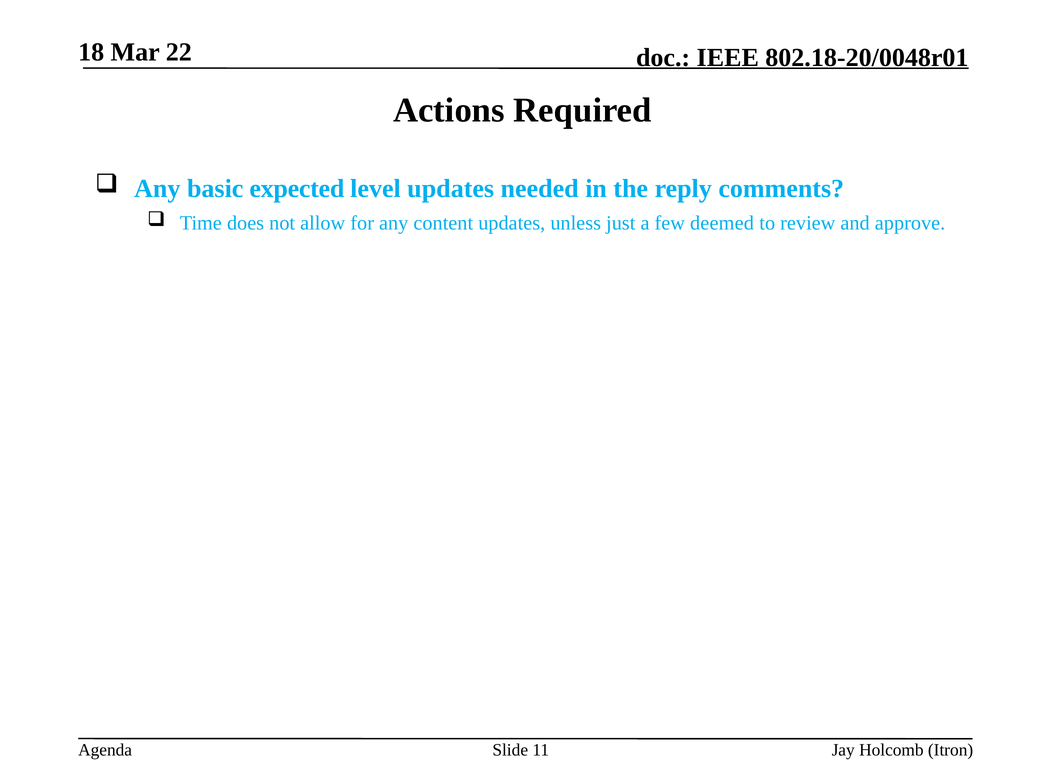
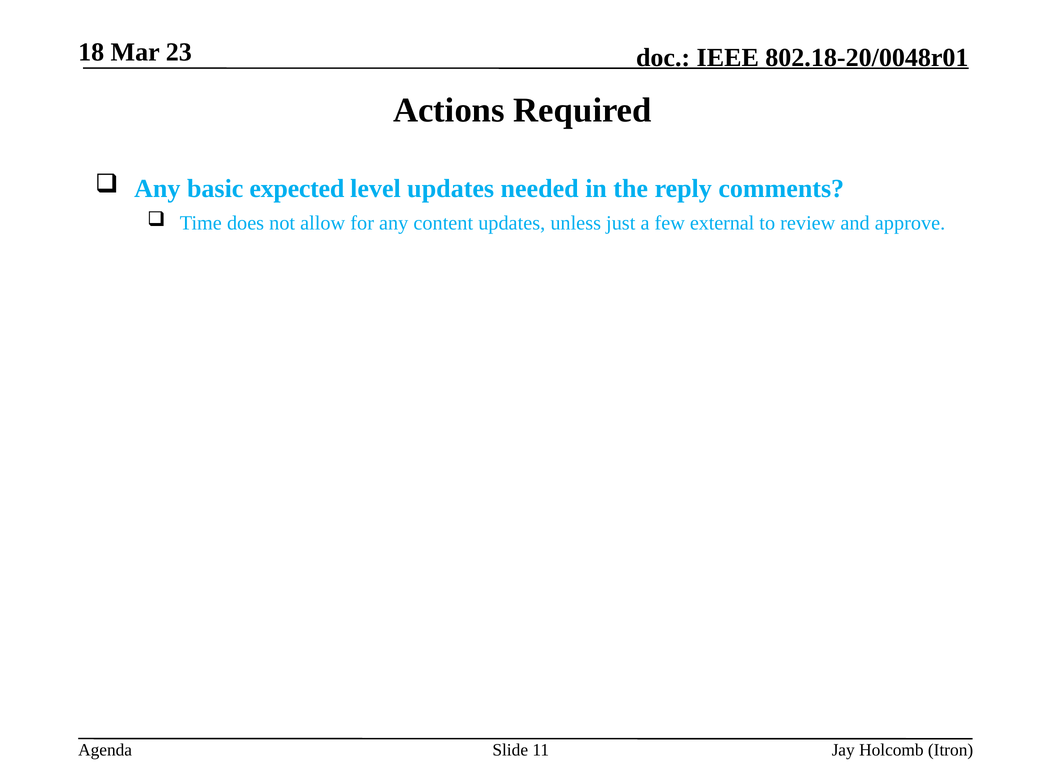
22: 22 -> 23
deemed: deemed -> external
